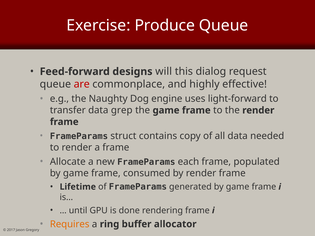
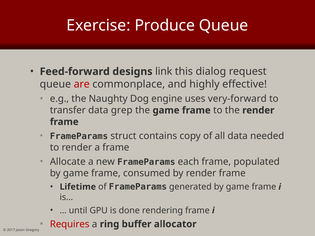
will: will -> link
light-forward: light-forward -> very-forward
Requires colour: orange -> red
